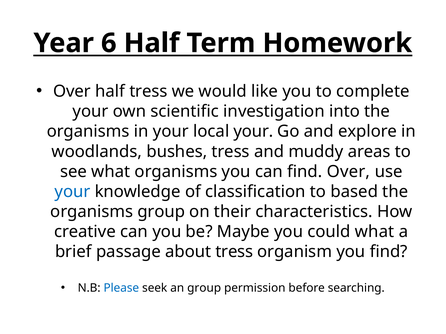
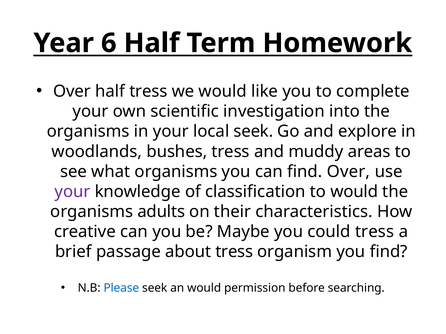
local your: your -> seek
your at (72, 192) colour: blue -> purple
to based: based -> would
organisms group: group -> adults
could what: what -> tress
an group: group -> would
